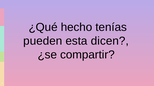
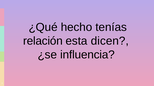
pueden: pueden -> relación
compartir: compartir -> influencia
